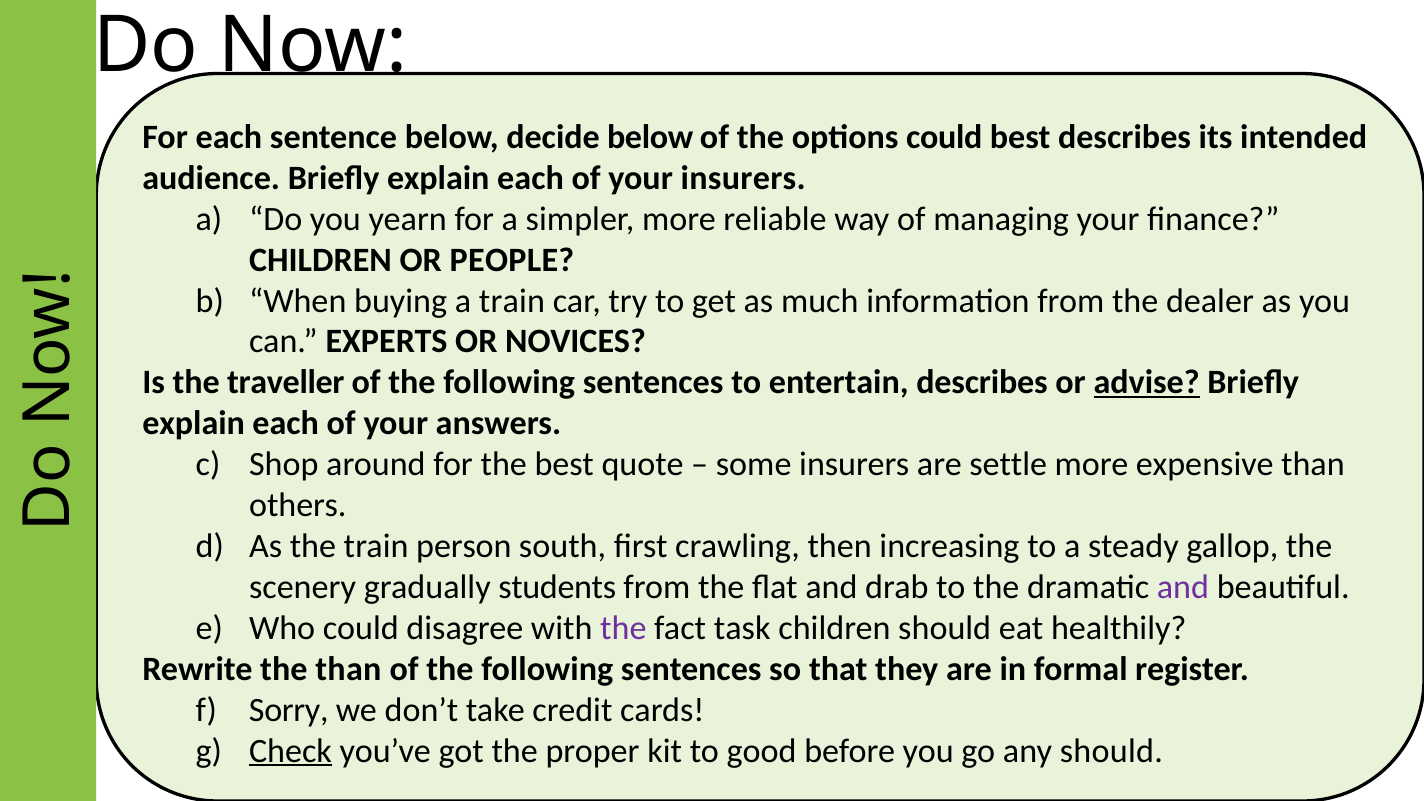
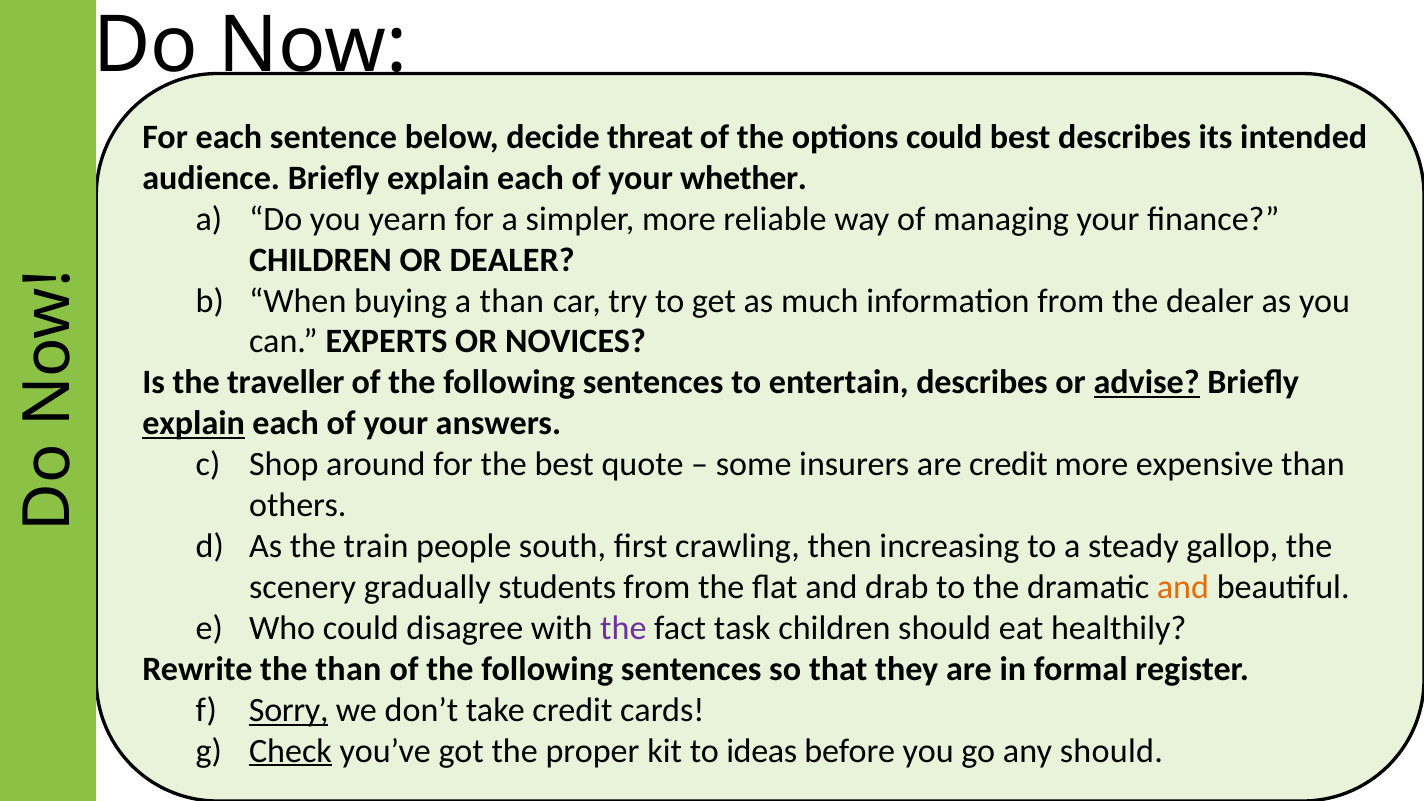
decide below: below -> threat
your insurers: insurers -> whether
OR PEOPLE: PEOPLE -> DEALER
a train: train -> than
explain at (194, 424) underline: none -> present
are settle: settle -> credit
person: person -> people
and at (1183, 587) colour: purple -> orange
Sorry underline: none -> present
good: good -> ideas
